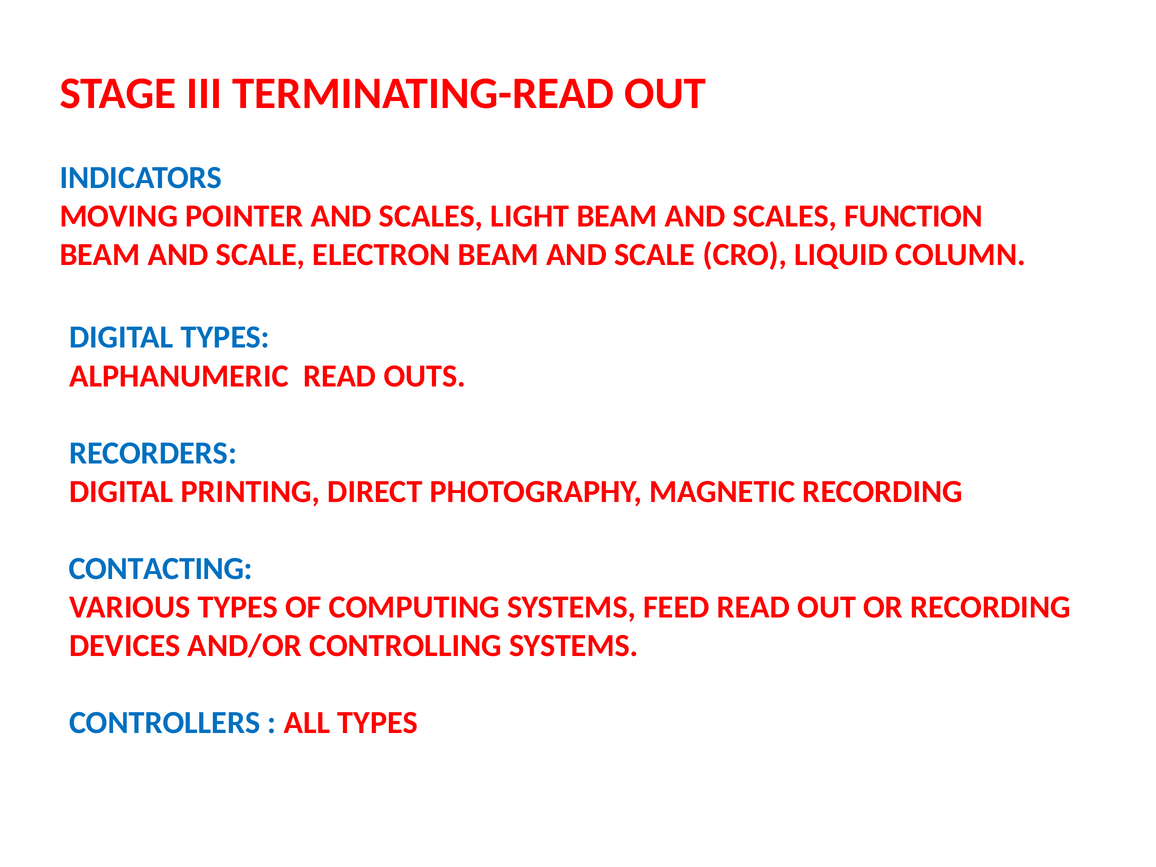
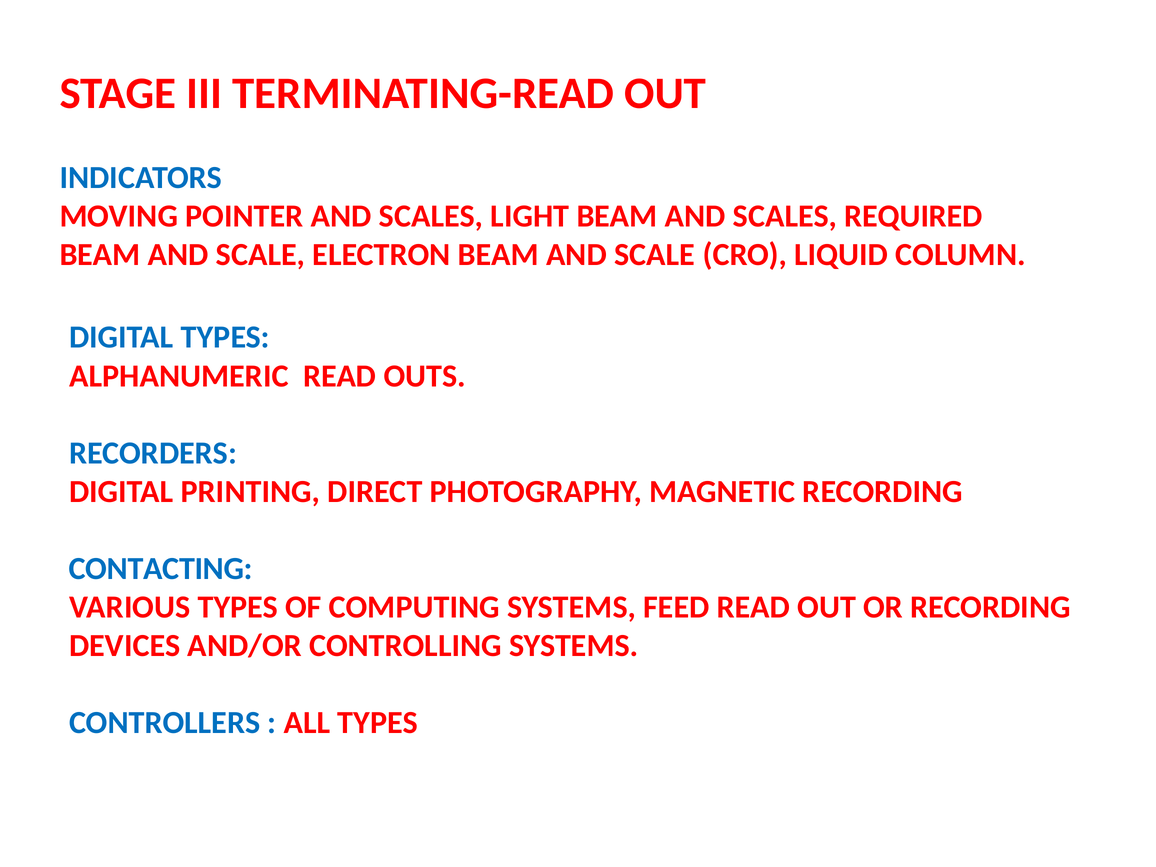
FUNCTION: FUNCTION -> REQUIRED
